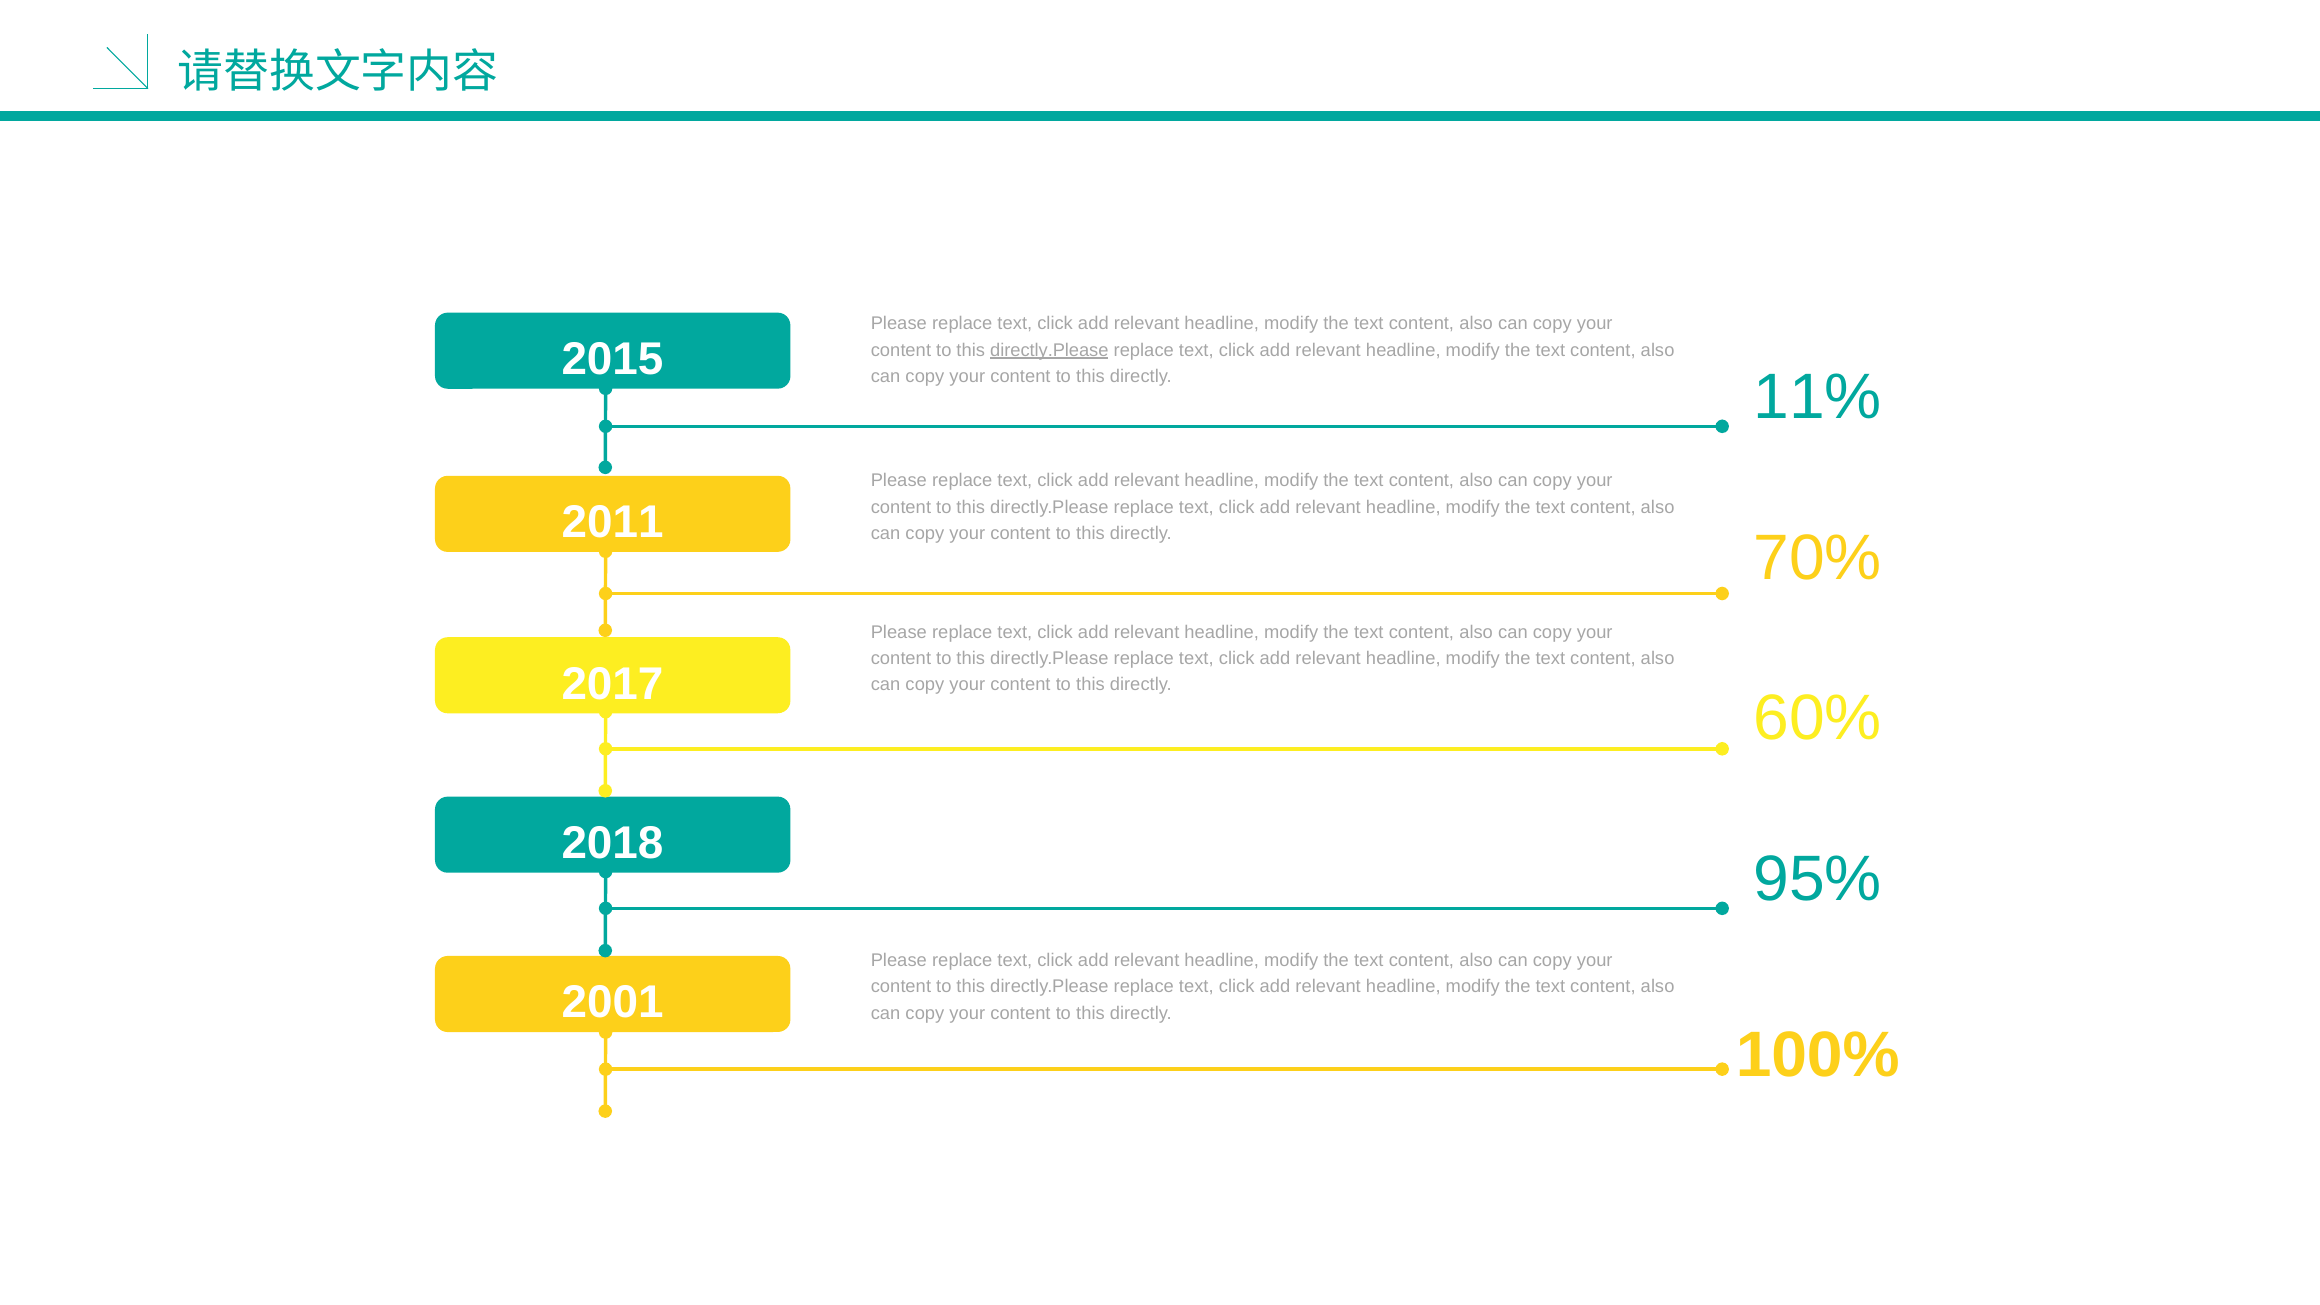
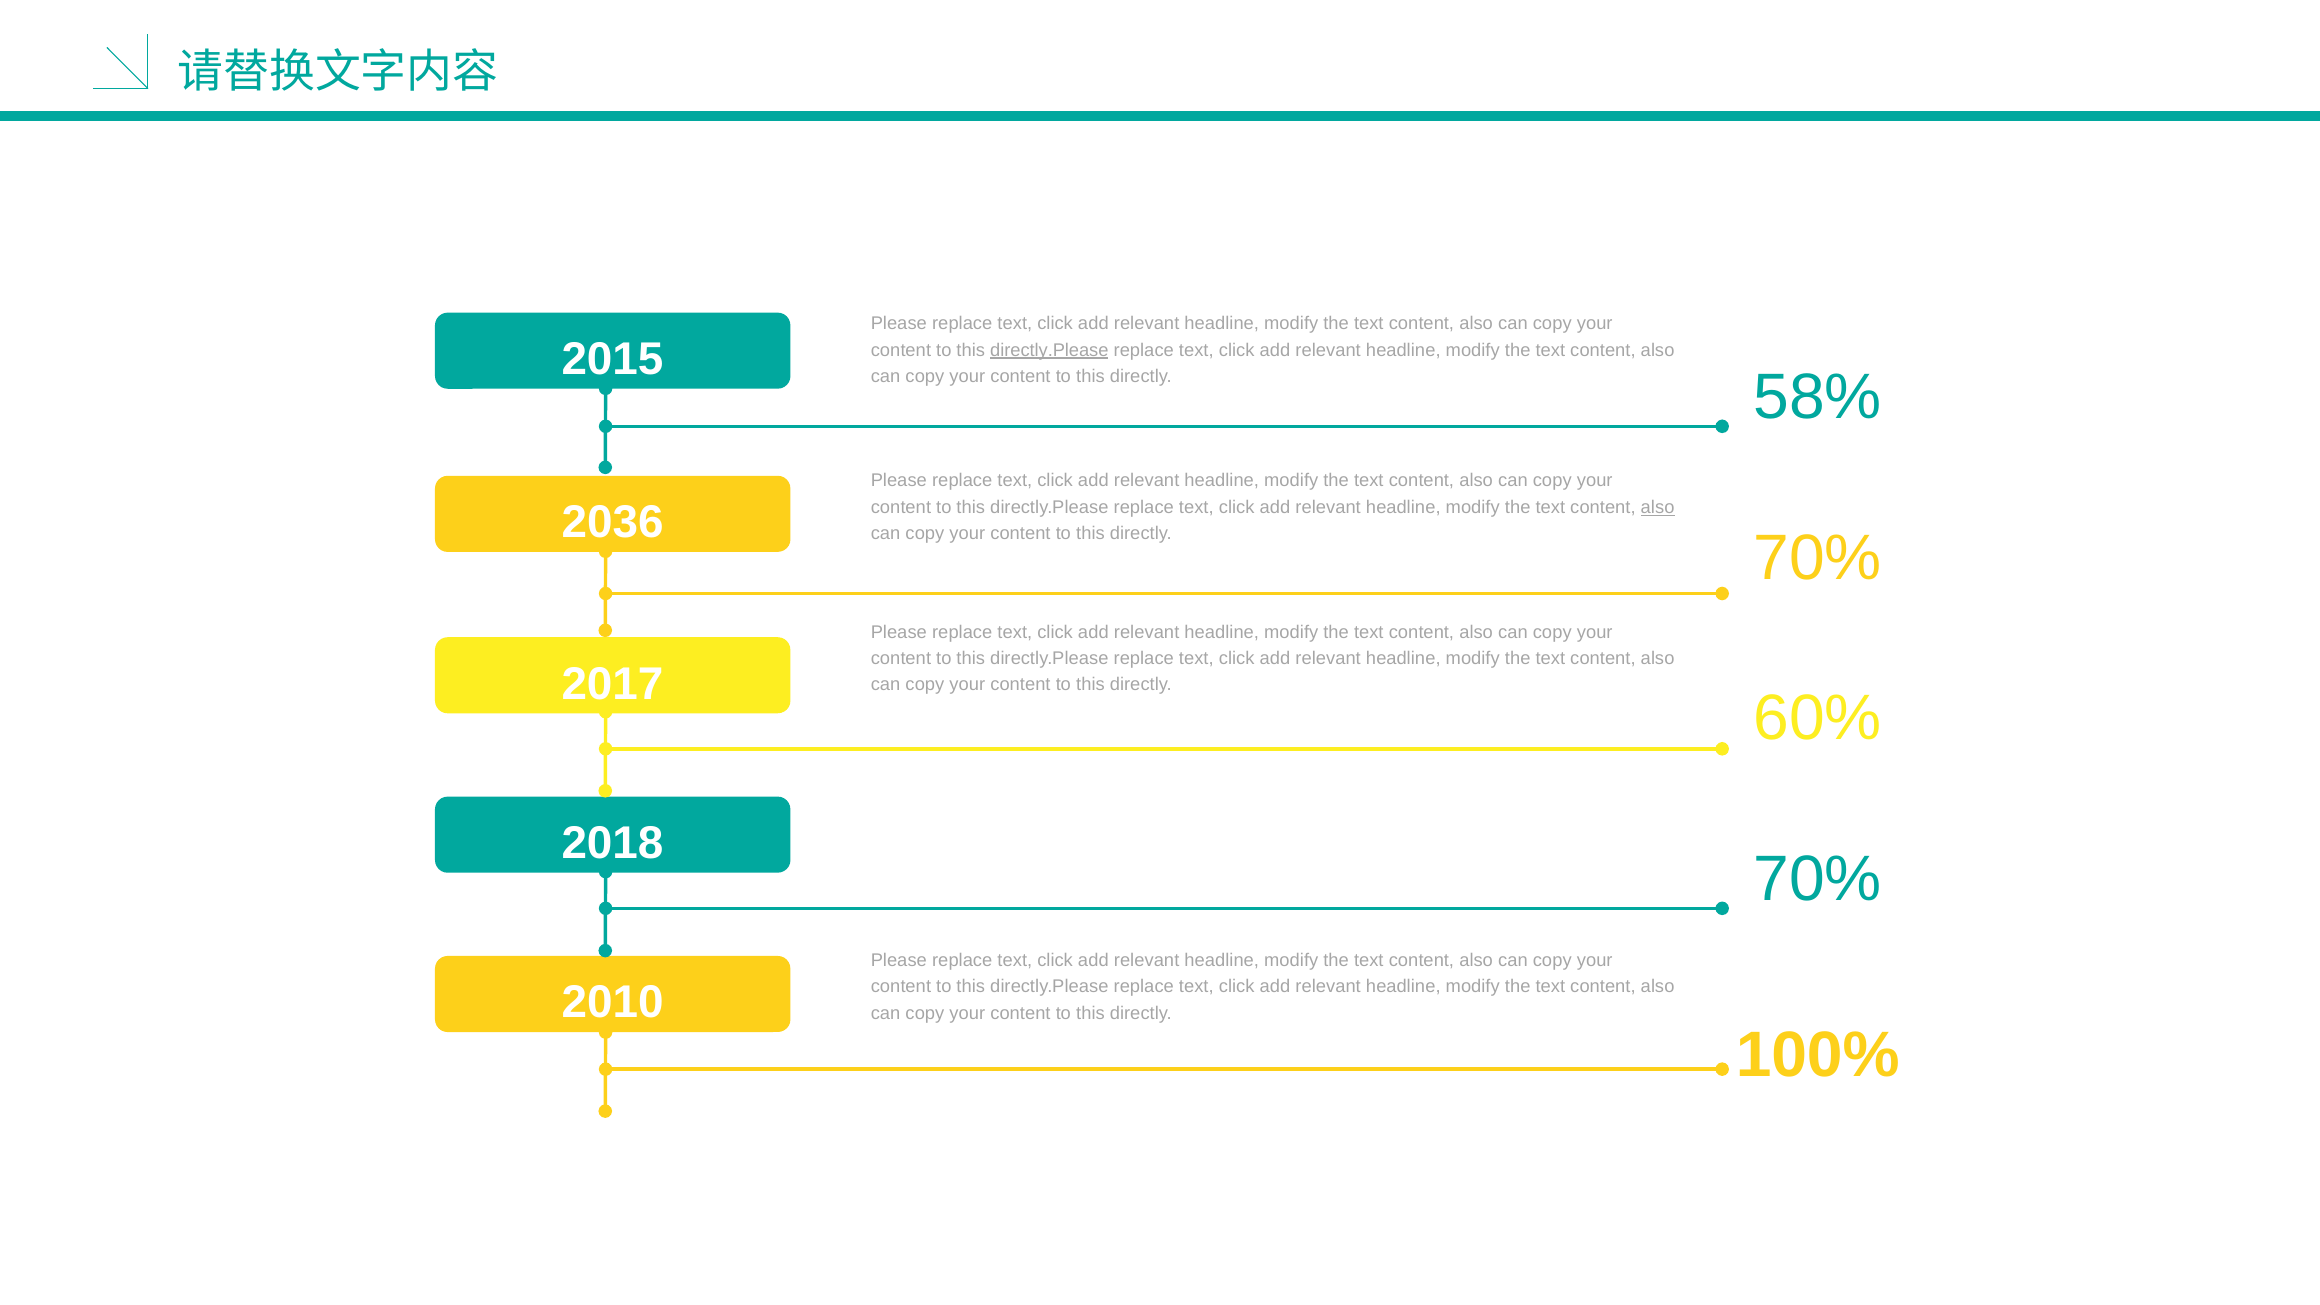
11%: 11% -> 58%
also at (1658, 507) underline: none -> present
2011: 2011 -> 2036
95% at (1818, 879): 95% -> 70%
2001: 2001 -> 2010
